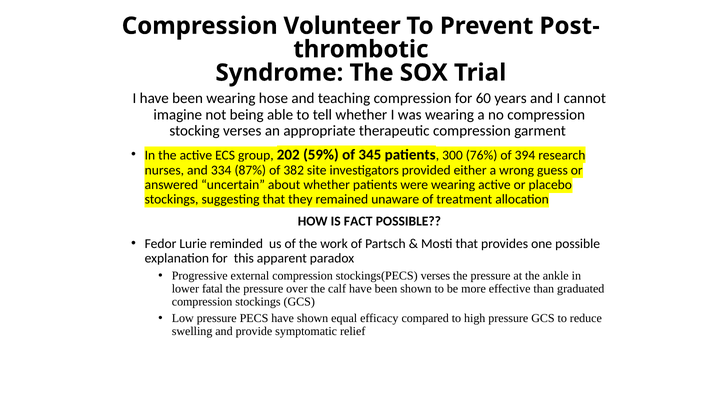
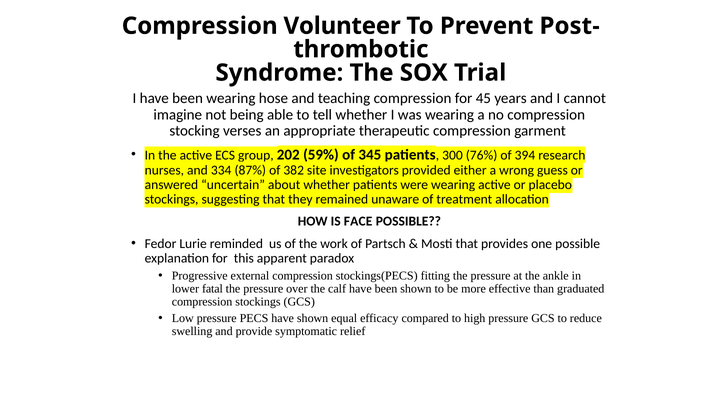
60: 60 -> 45
FACT: FACT -> FACE
stockings(PECS verses: verses -> fitting
